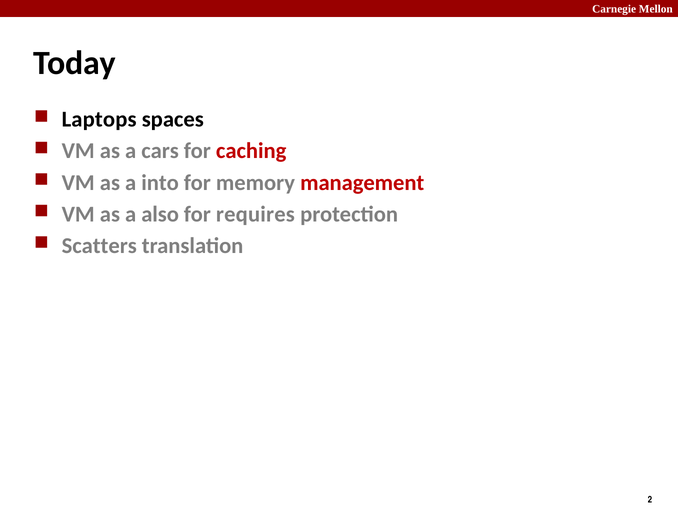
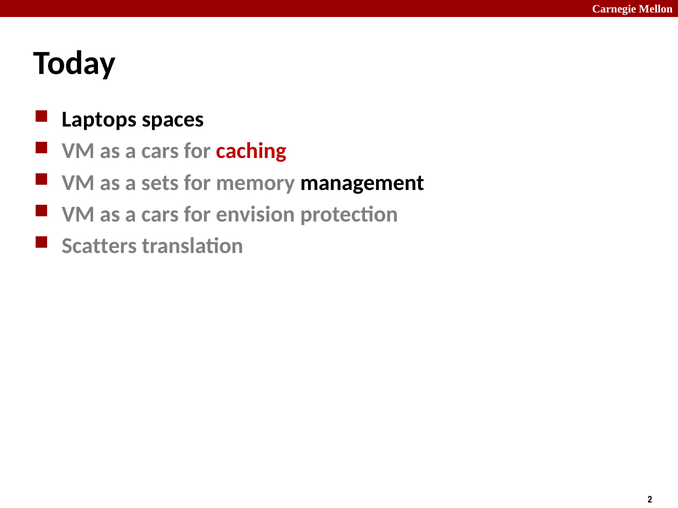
into: into -> sets
management colour: red -> black
also at (160, 214): also -> cars
requires: requires -> envision
